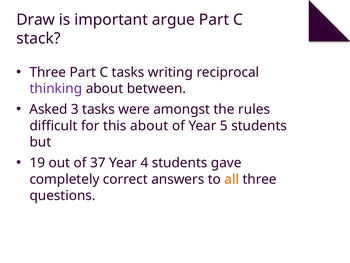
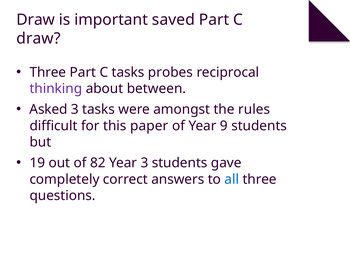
argue: argue -> saved
stack at (39, 38): stack -> draw
writing: writing -> probes
this about: about -> paper
5: 5 -> 9
37: 37 -> 82
Year 4: 4 -> 3
all colour: orange -> blue
